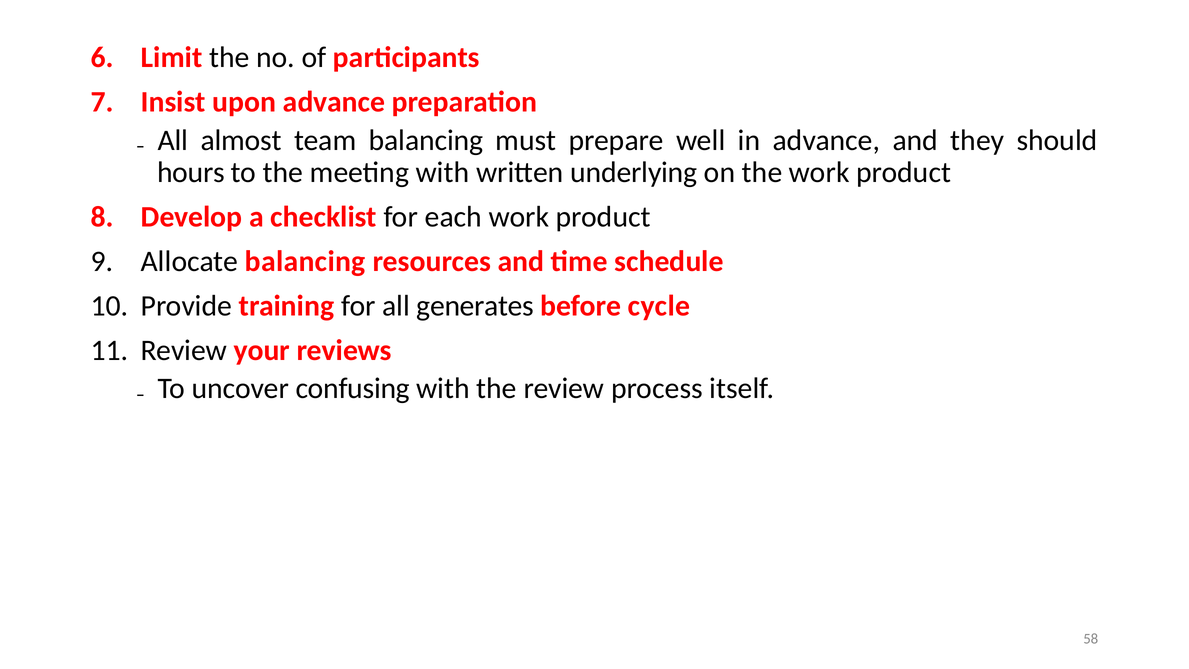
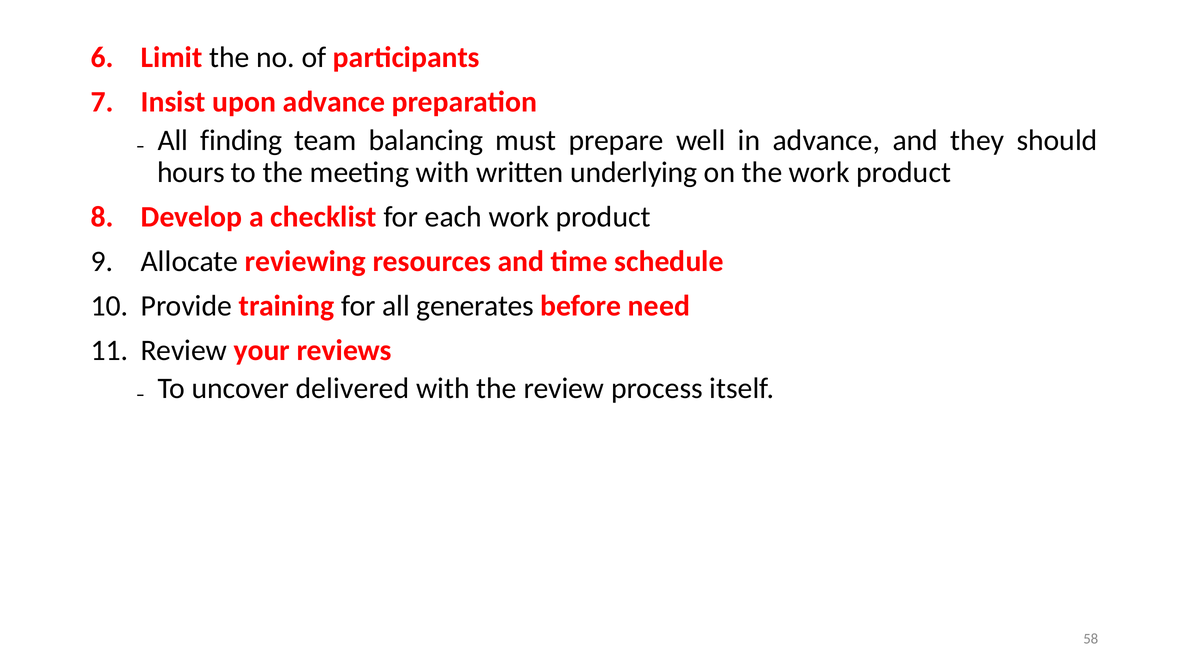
almost: almost -> finding
Allocate balancing: balancing -> reviewing
cycle: cycle -> need
confusing: confusing -> delivered
